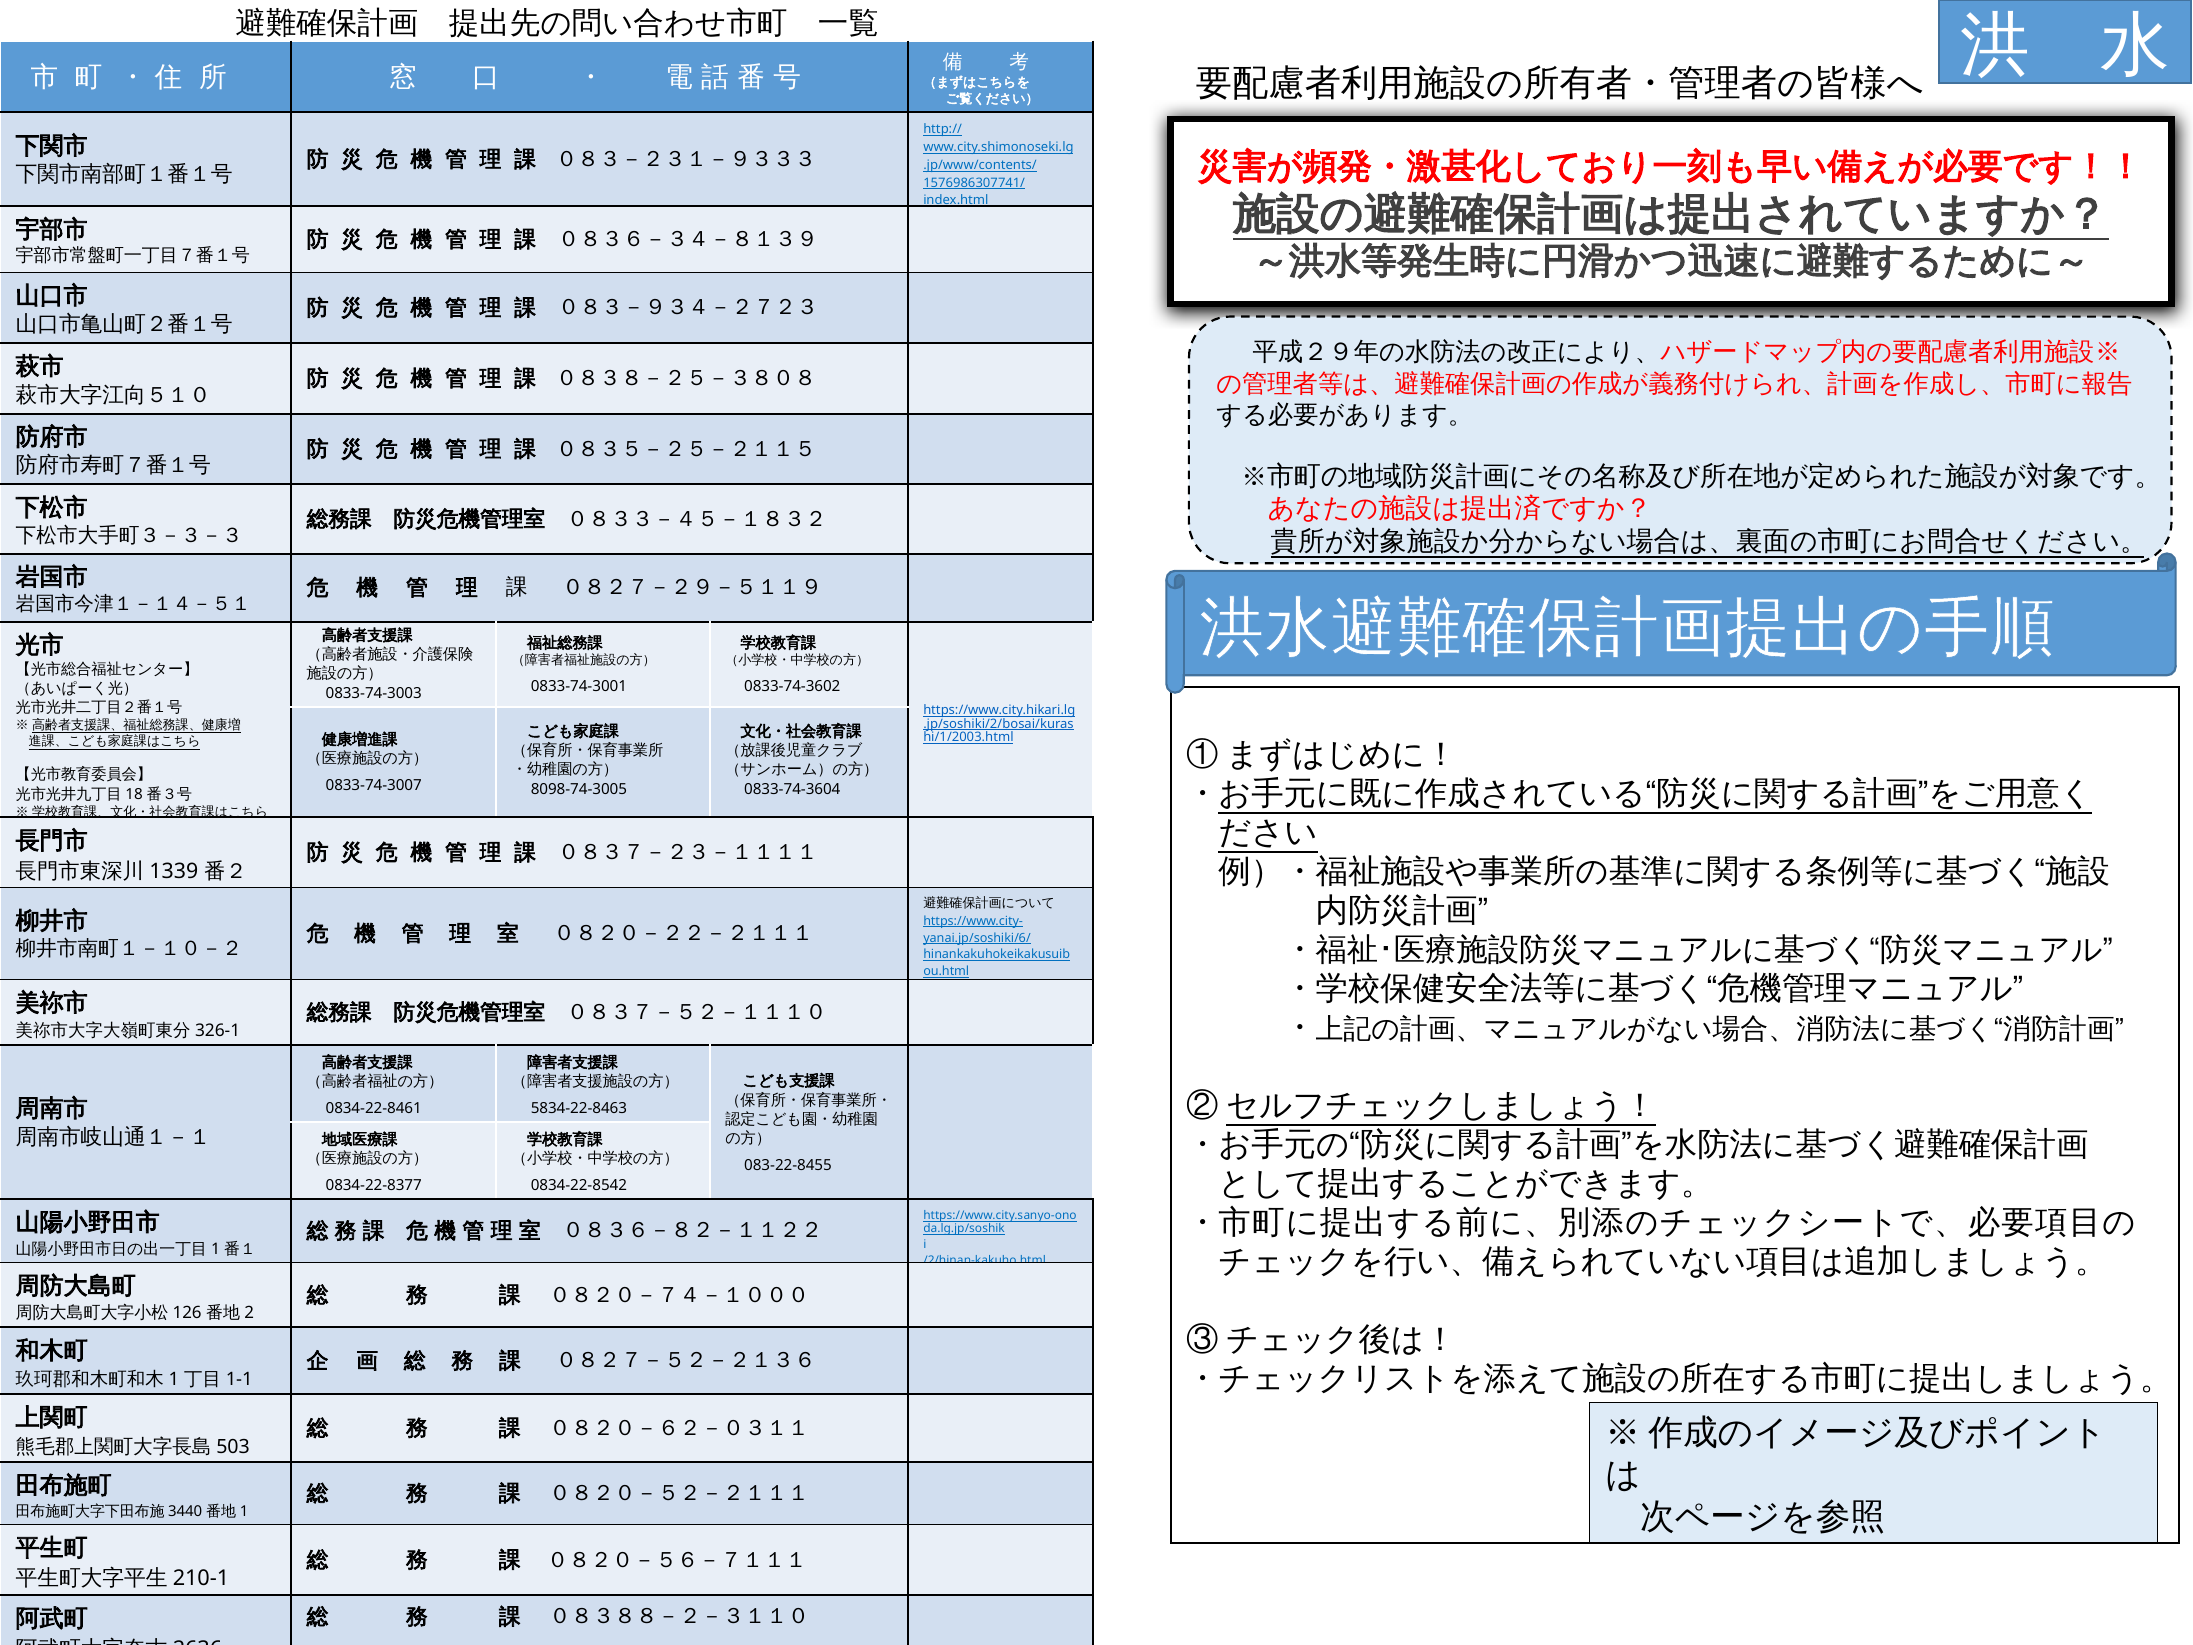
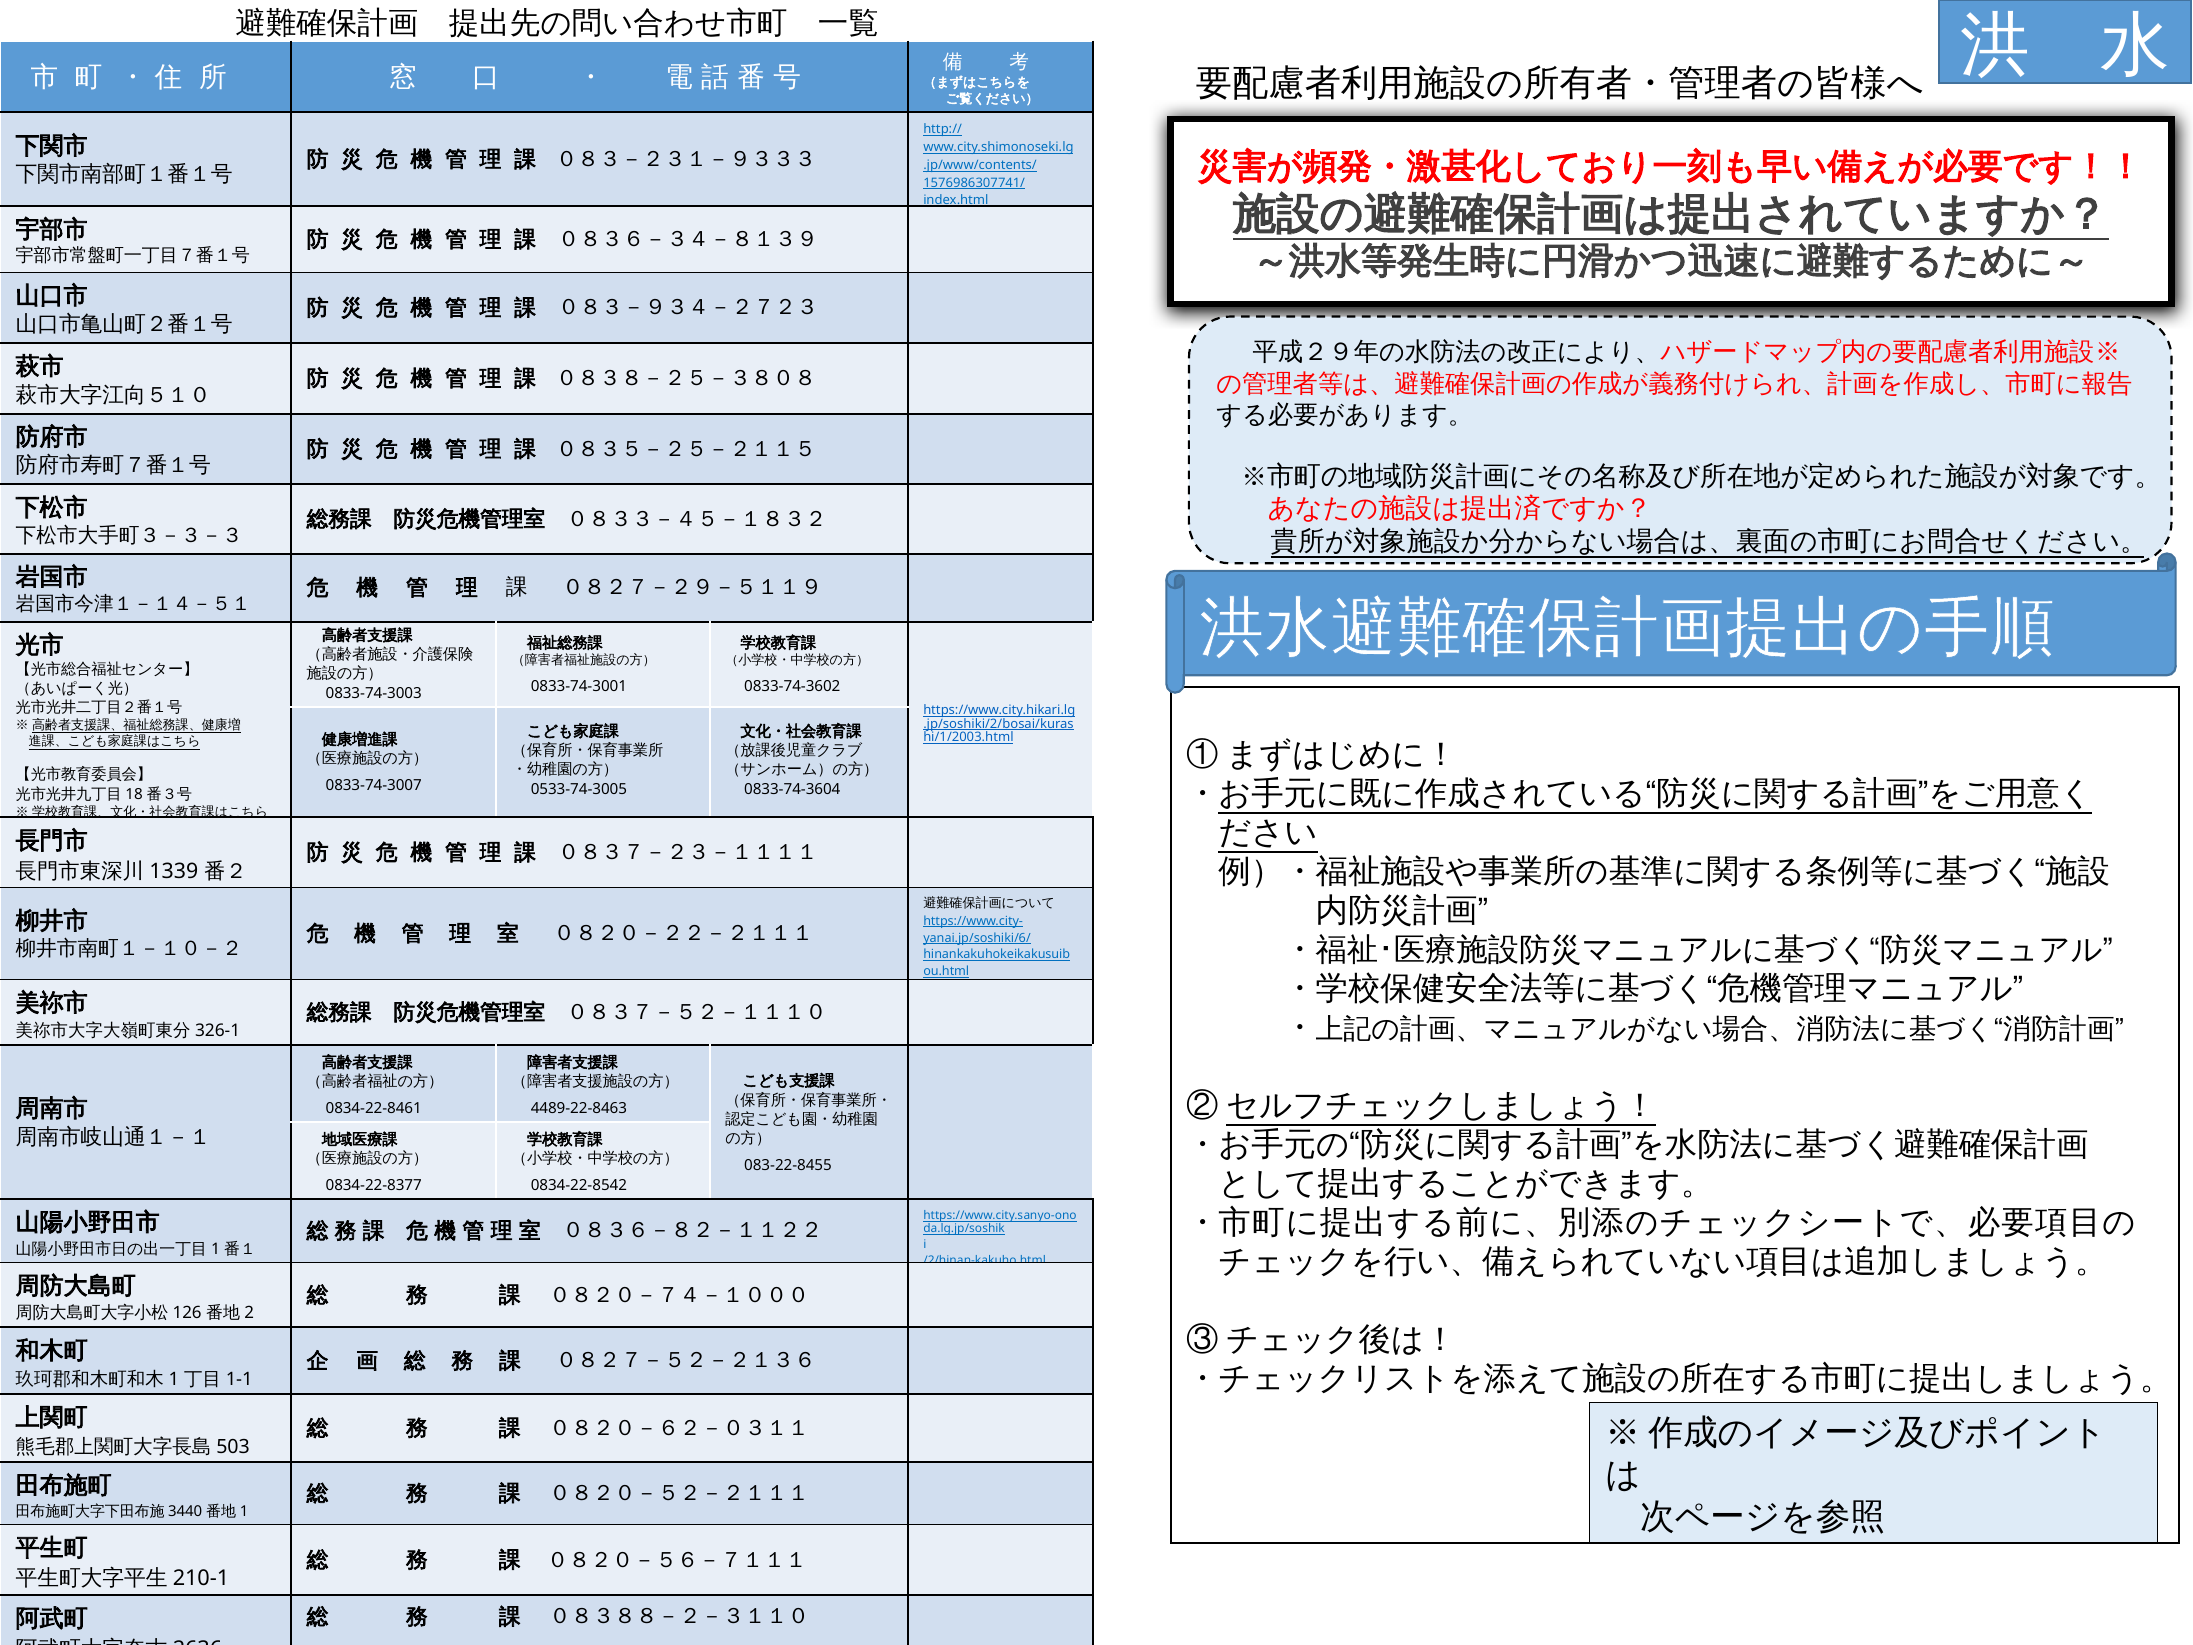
8098-74-3005: 8098-74-3005 -> 0533-74-3005
5834-22-8463: 5834-22-8463 -> 4489-22-8463
